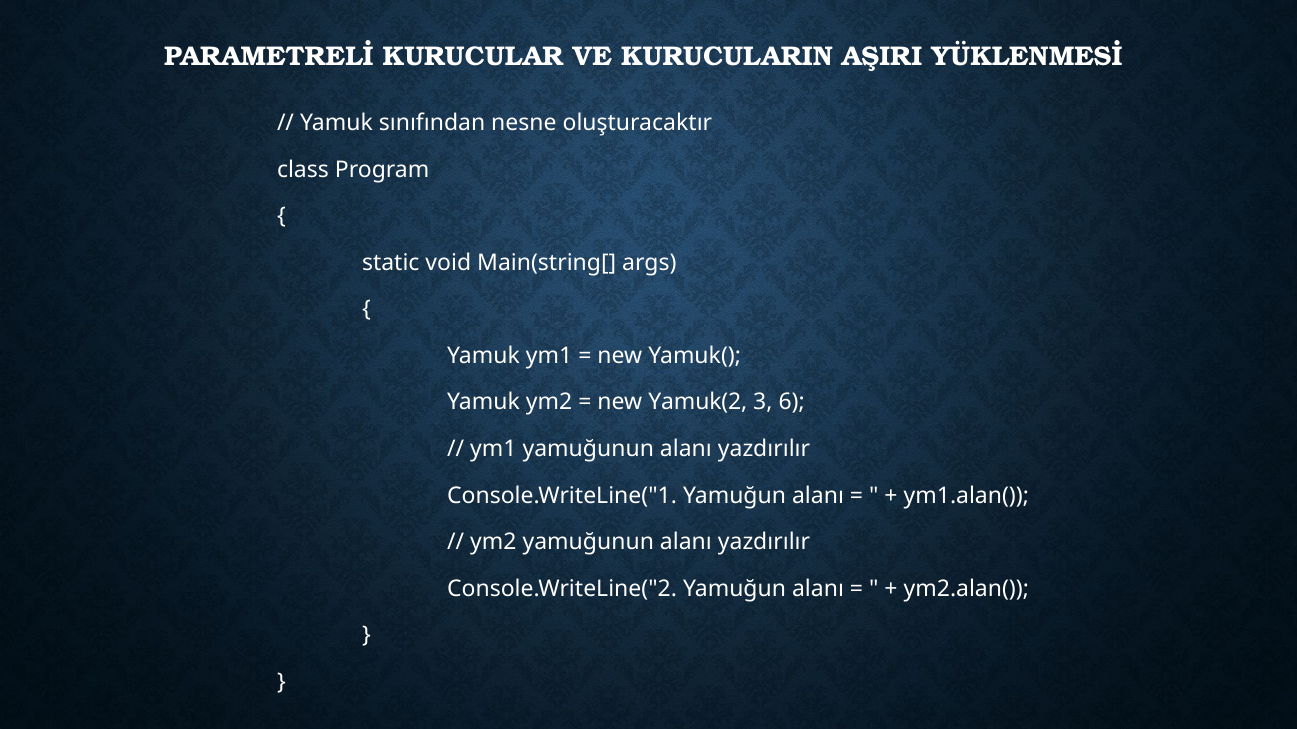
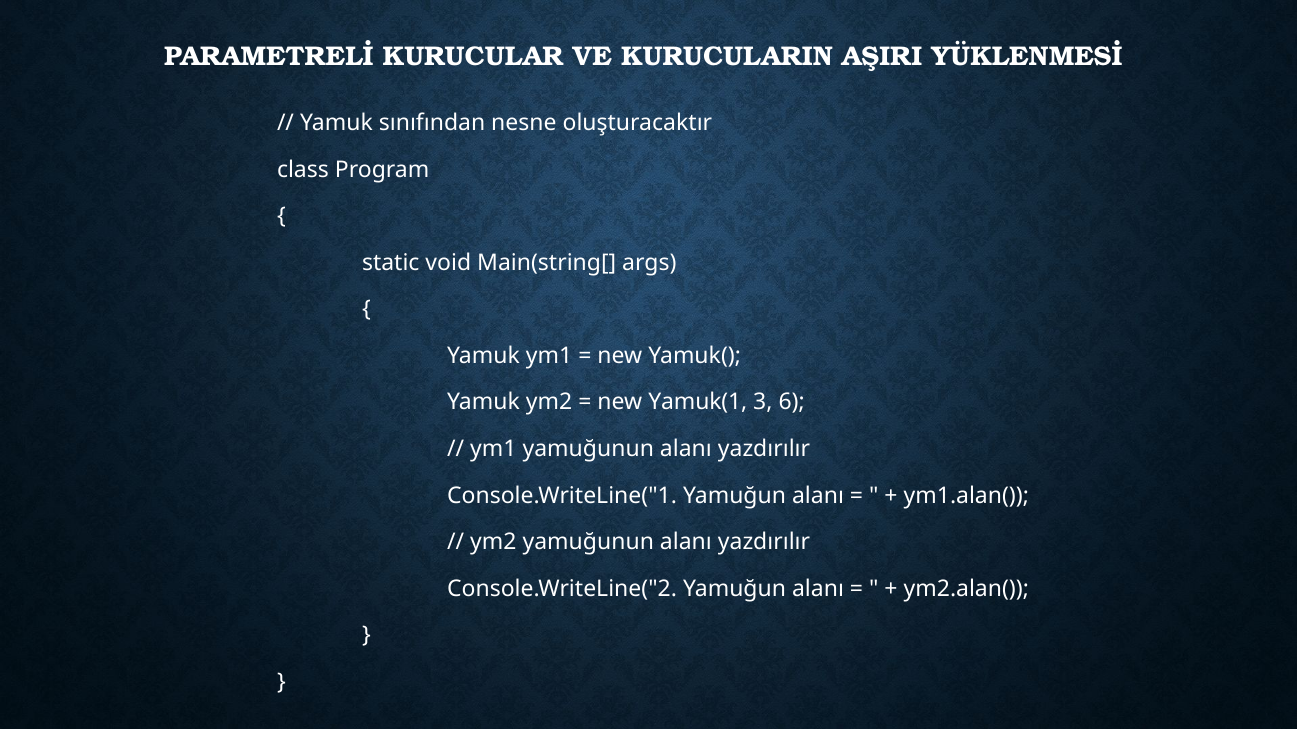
Yamuk(2: Yamuk(2 -> Yamuk(1
